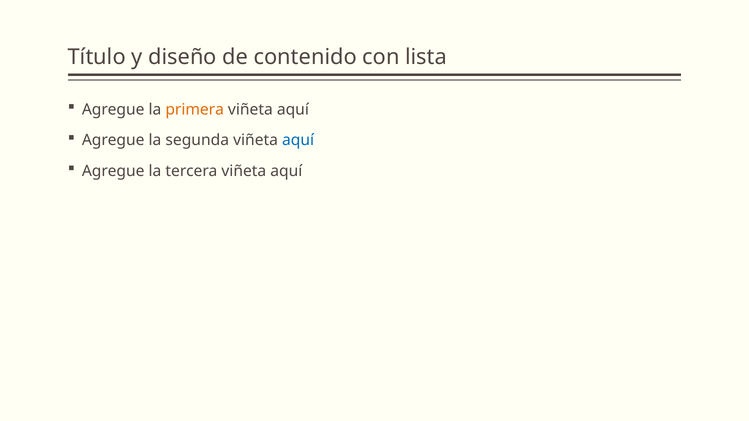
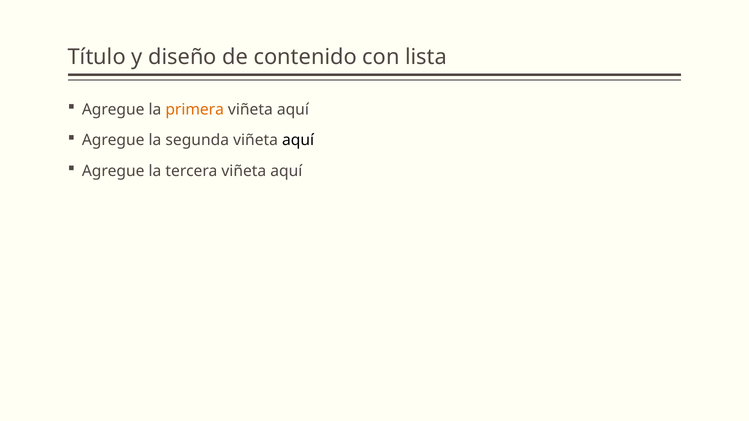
aquí at (298, 140) colour: blue -> black
